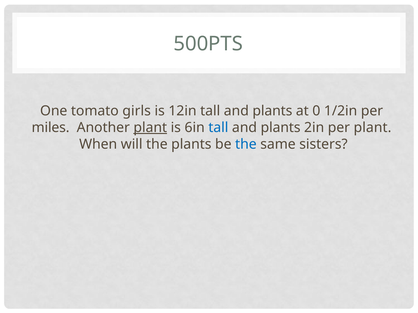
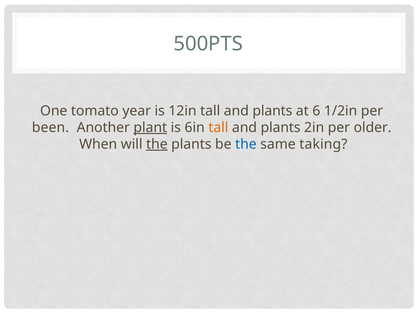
girls: girls -> year
0: 0 -> 6
miles: miles -> been
tall at (218, 128) colour: blue -> orange
per plant: plant -> older
the at (157, 144) underline: none -> present
sisters: sisters -> taking
